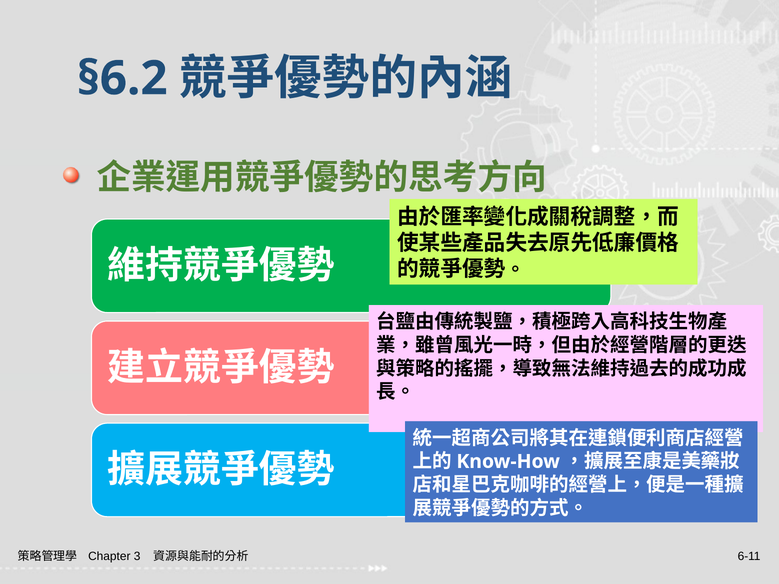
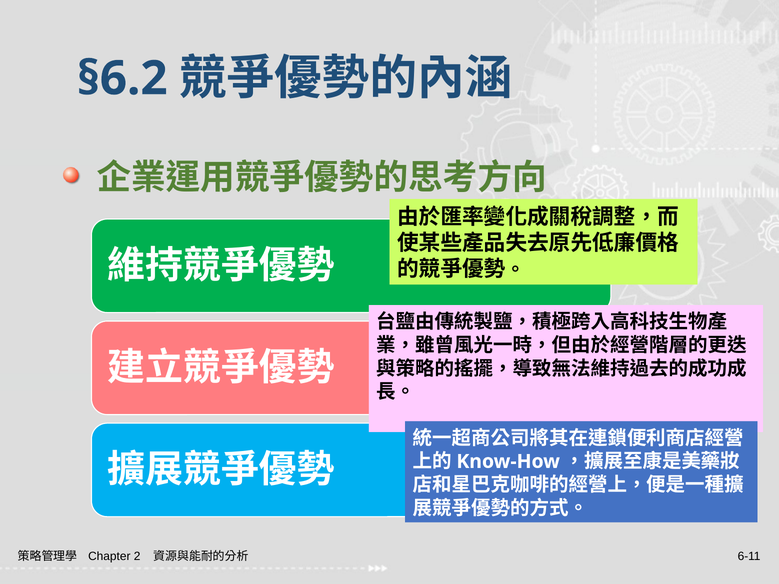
3: 3 -> 2
